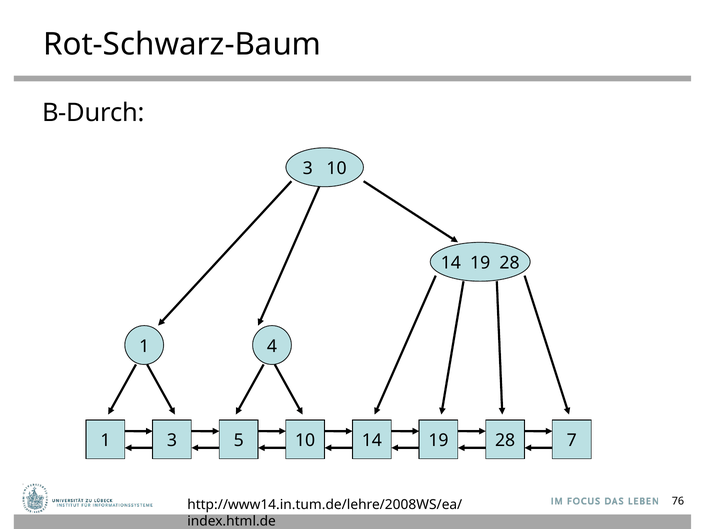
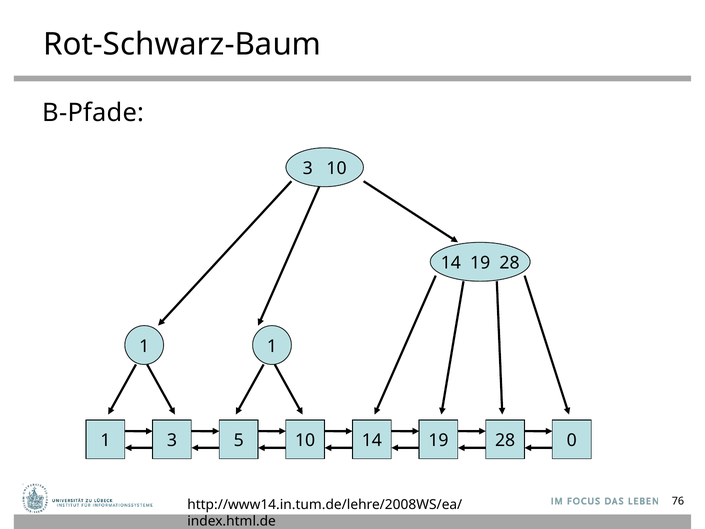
B-Durch: B-Durch -> B-Pfade
1 4: 4 -> 1
7: 7 -> 0
